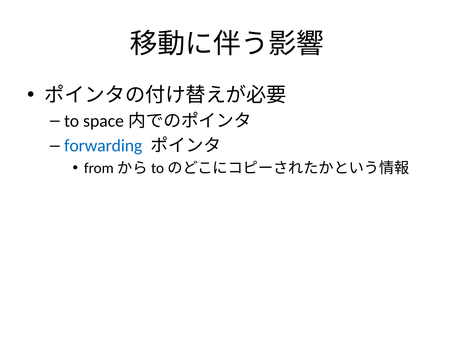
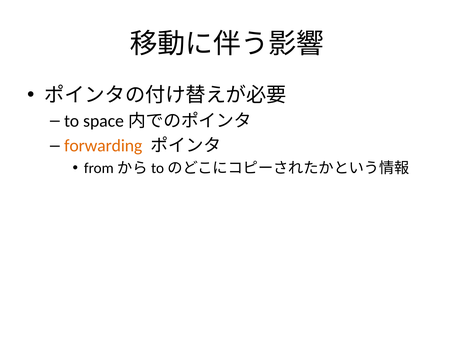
forwarding colour: blue -> orange
